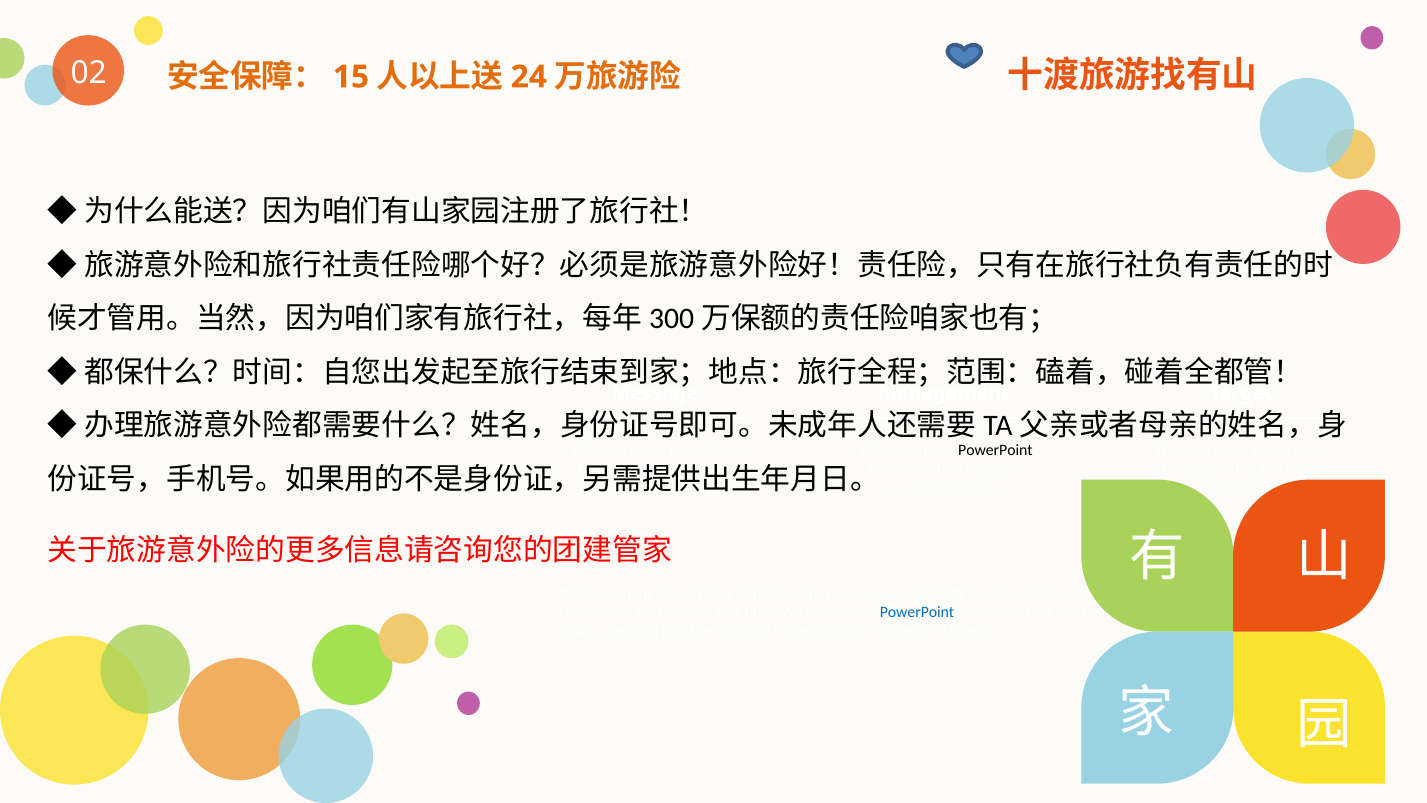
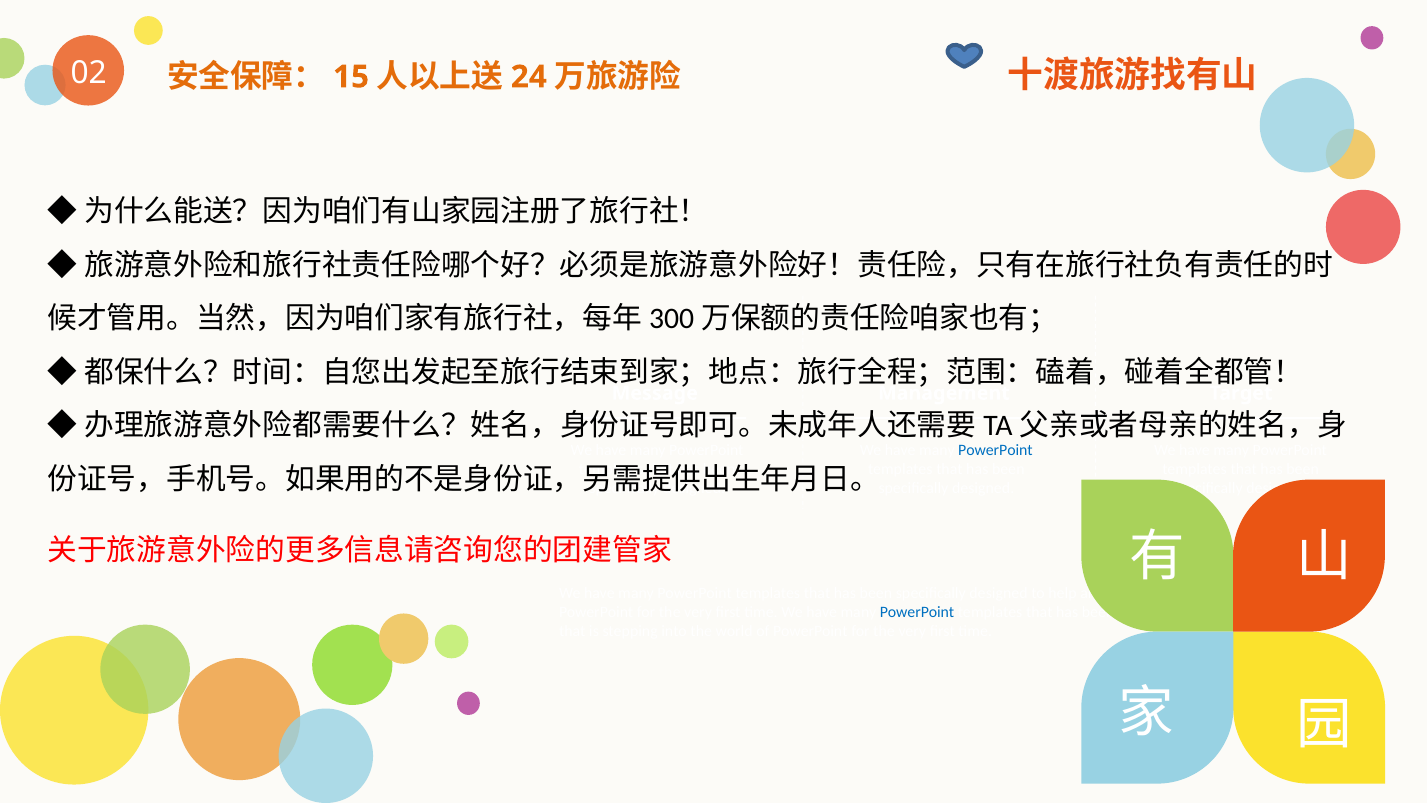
PowerPoint at (995, 450) colour: black -> blue
